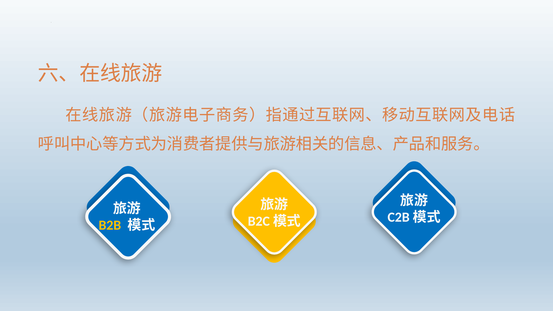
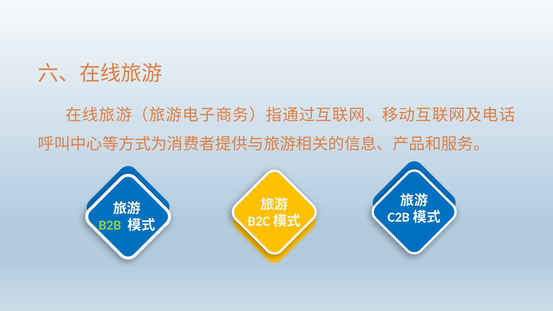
B2B colour: yellow -> light green
